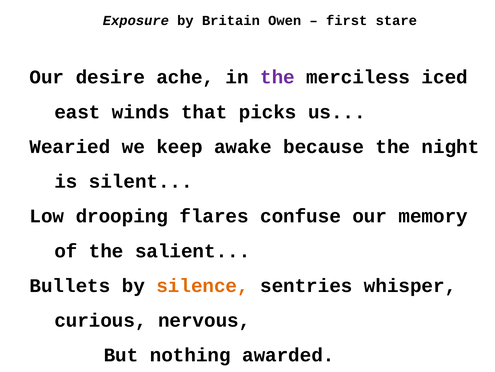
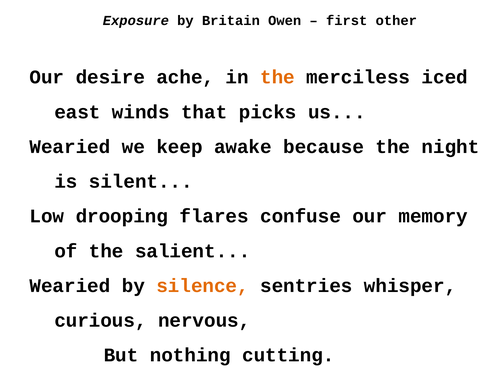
stare: stare -> other
the at (278, 77) colour: purple -> orange
Bullets at (70, 285): Bullets -> Wearied
awarded: awarded -> cutting
